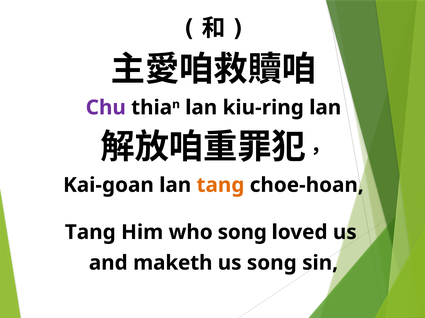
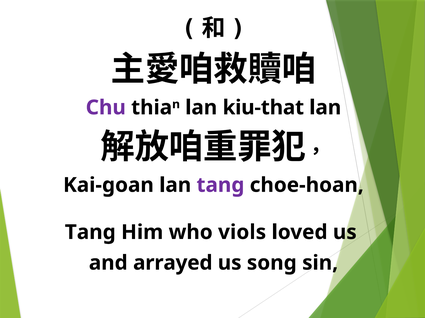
kiu-ring: kiu-ring -> kiu-that
tang at (220, 185) colour: orange -> purple
who song: song -> viols
maketh: maketh -> arrayed
